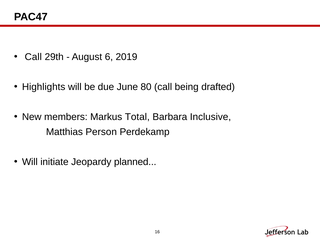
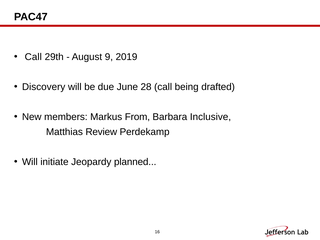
6: 6 -> 9
Highlights: Highlights -> Discovery
80: 80 -> 28
Total: Total -> From
Person: Person -> Review
